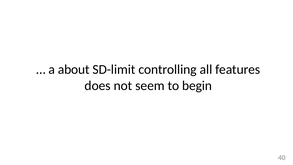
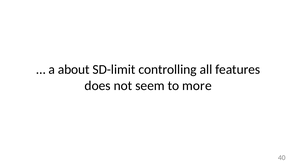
begin: begin -> more
